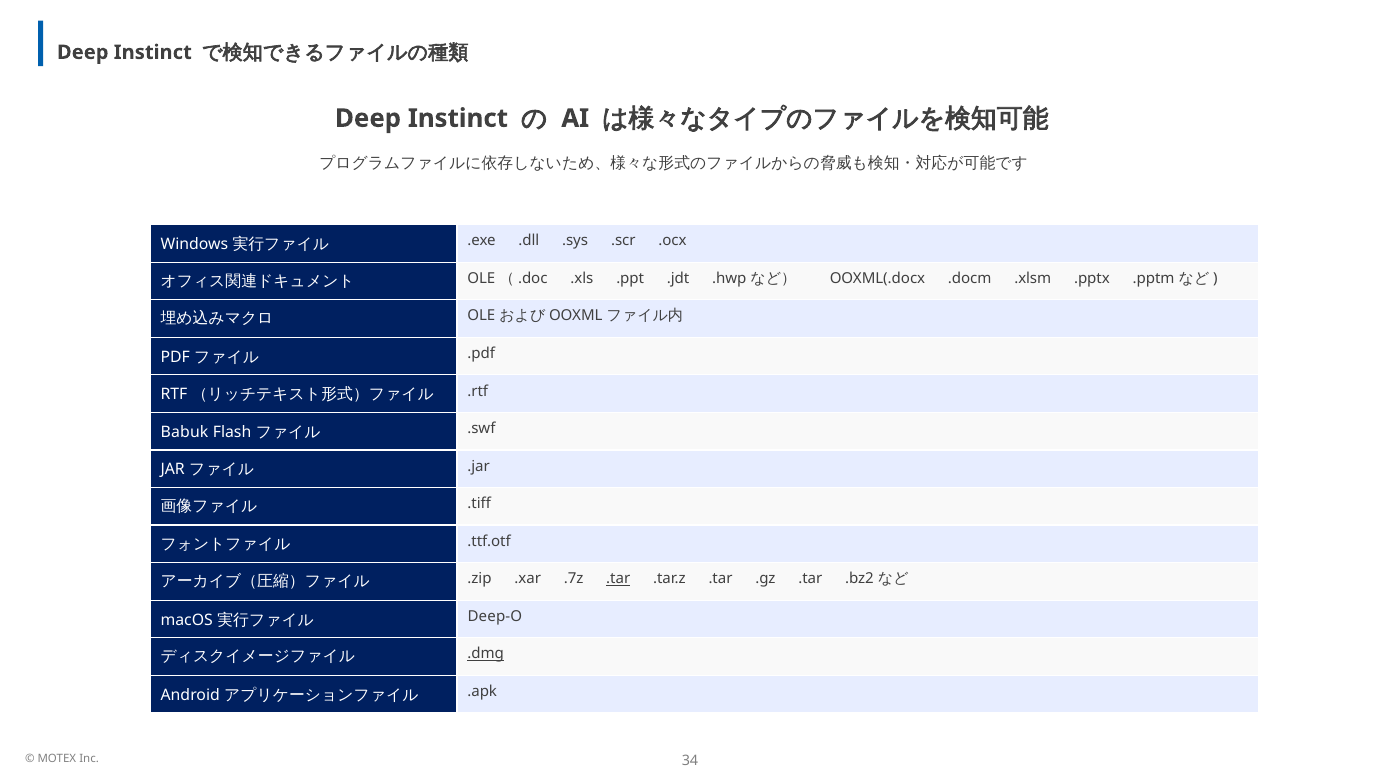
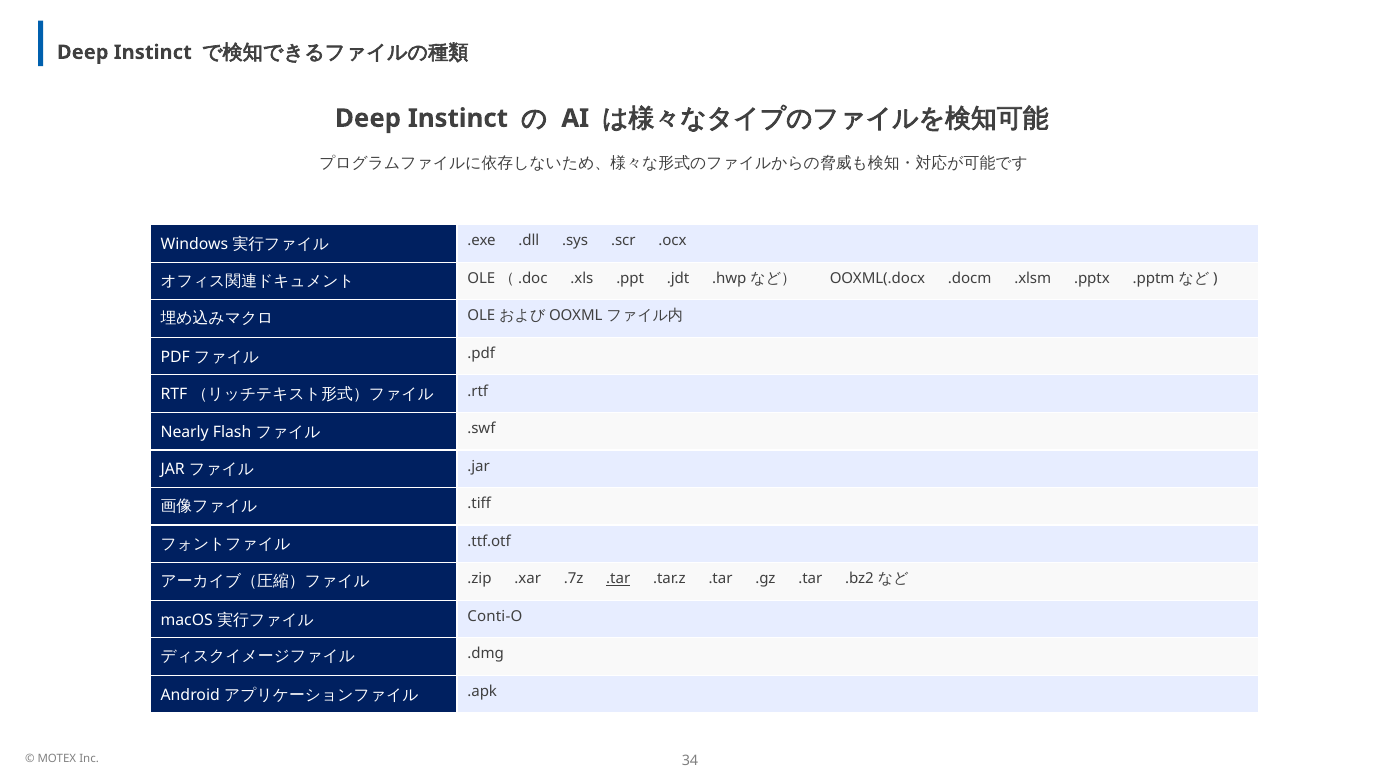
Babuk: Babuk -> Nearly
Deep-O: Deep-O -> Conti-O
.dmg underline: present -> none
